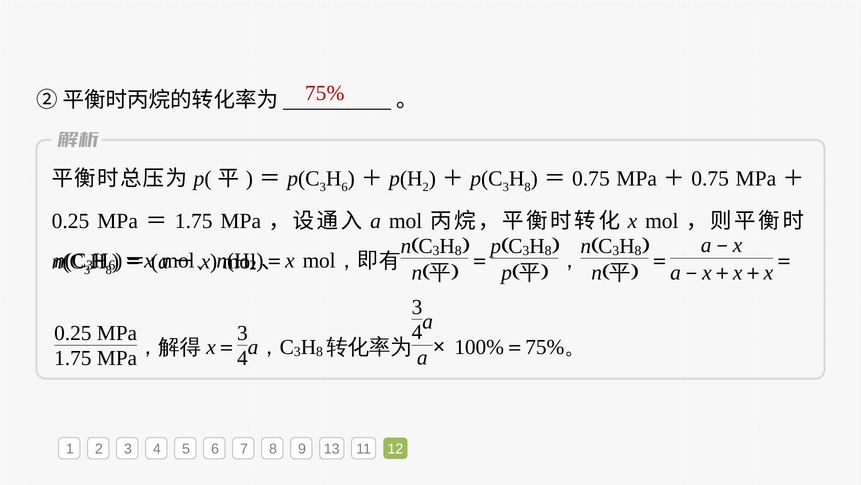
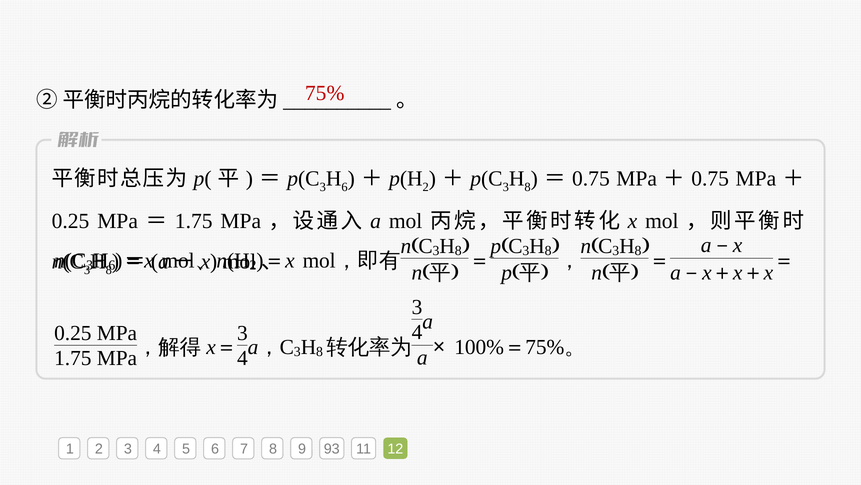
13: 13 -> 93
